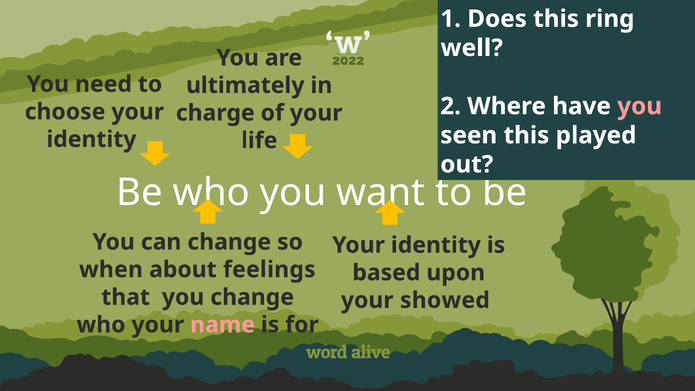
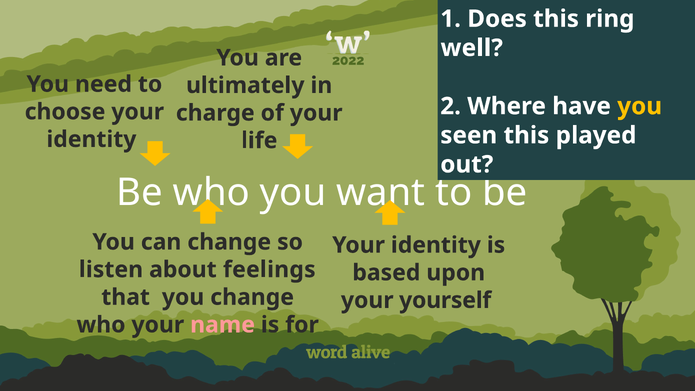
you at (640, 106) colour: pink -> yellow
when: when -> listen
showed: showed -> yourself
